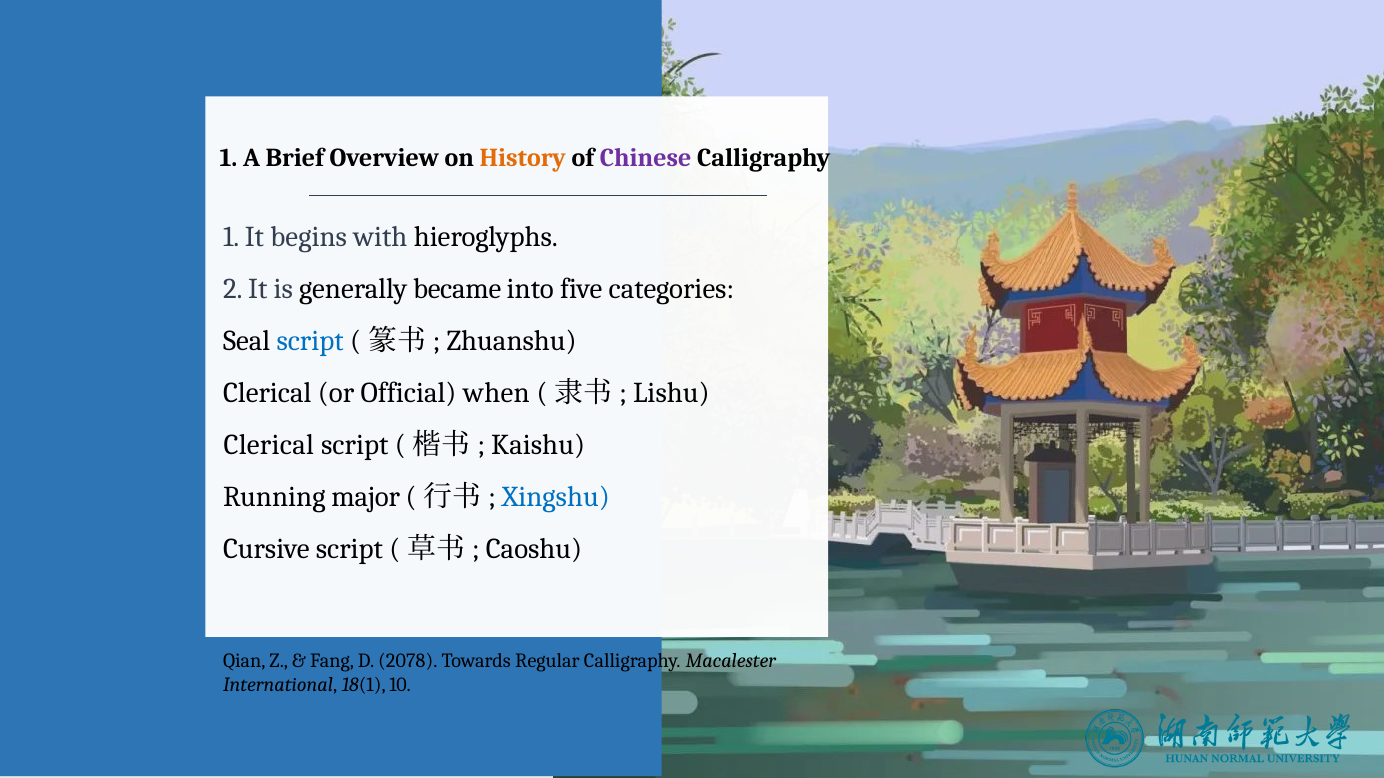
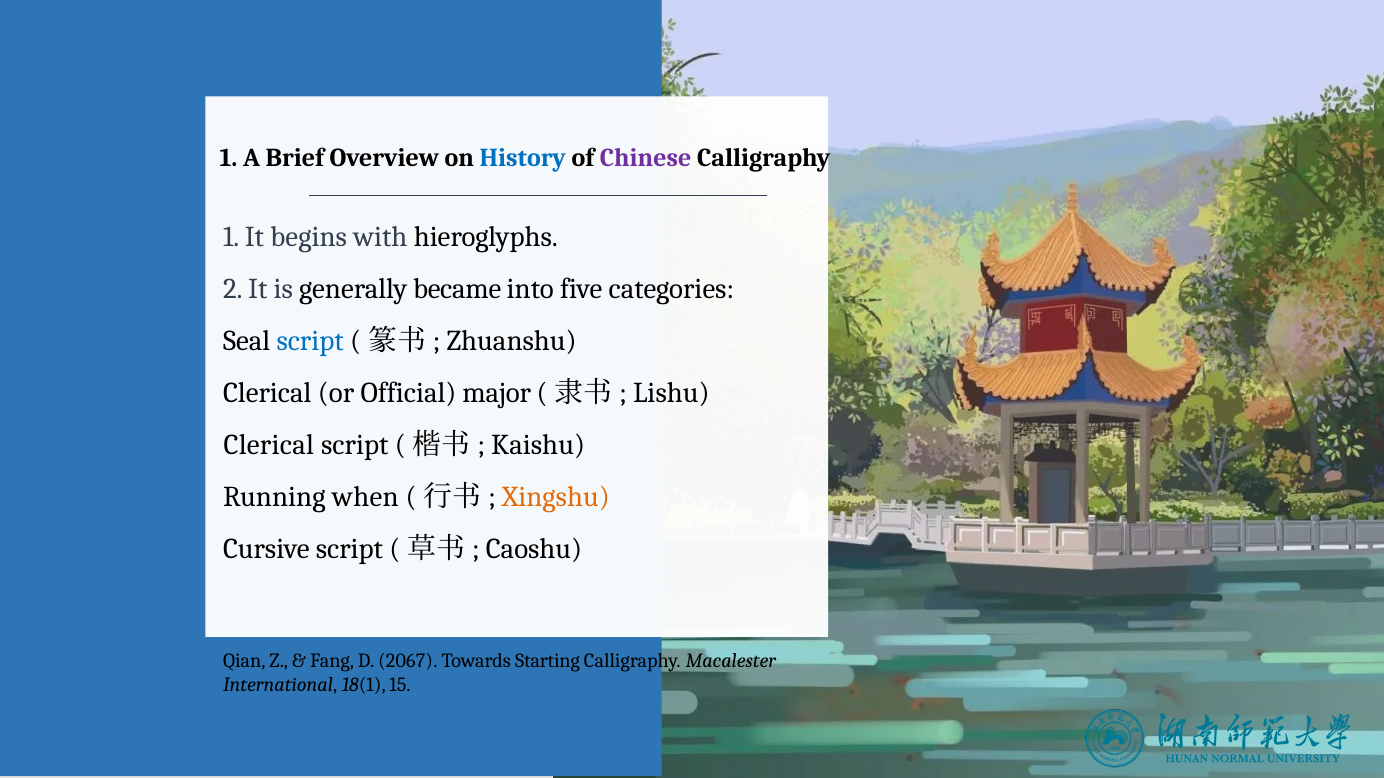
History colour: orange -> blue
when: when -> major
major: major -> when
Xingshu colour: blue -> orange
2078: 2078 -> 2067
Regular: Regular -> Starting
10: 10 -> 15
